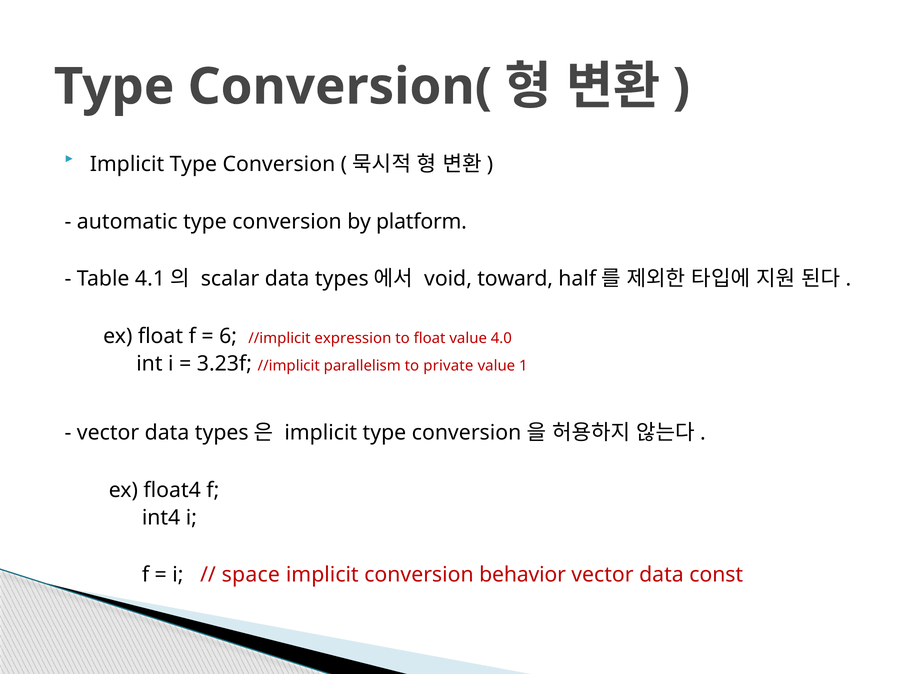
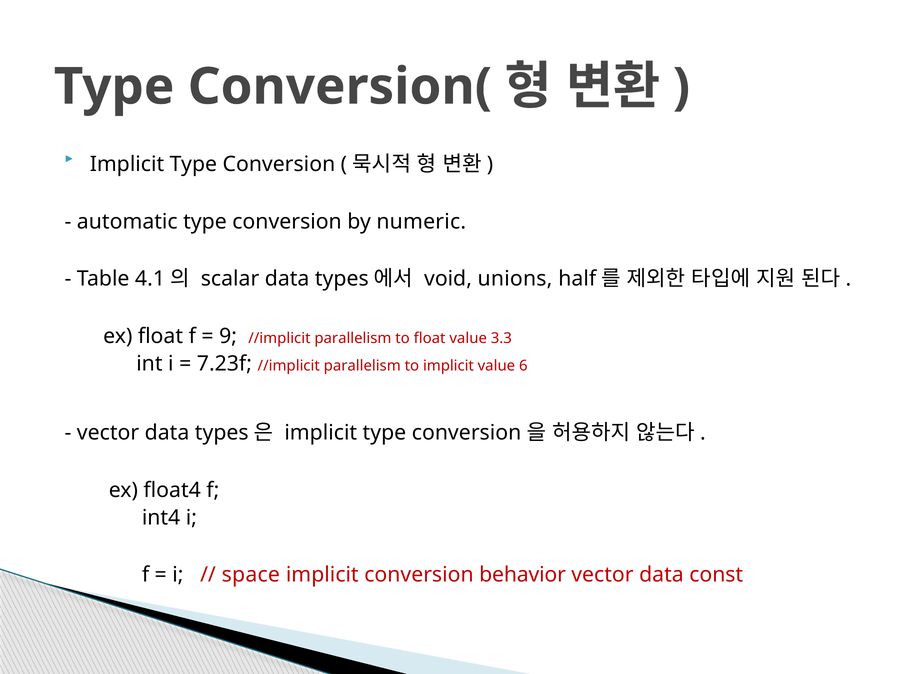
platform: platform -> numeric
toward: toward -> unions
6: 6 -> 9
expression at (353, 338): expression -> parallelism
4.0: 4.0 -> 3.3
3.23f: 3.23f -> 7.23f
to private: private -> implicit
1: 1 -> 6
